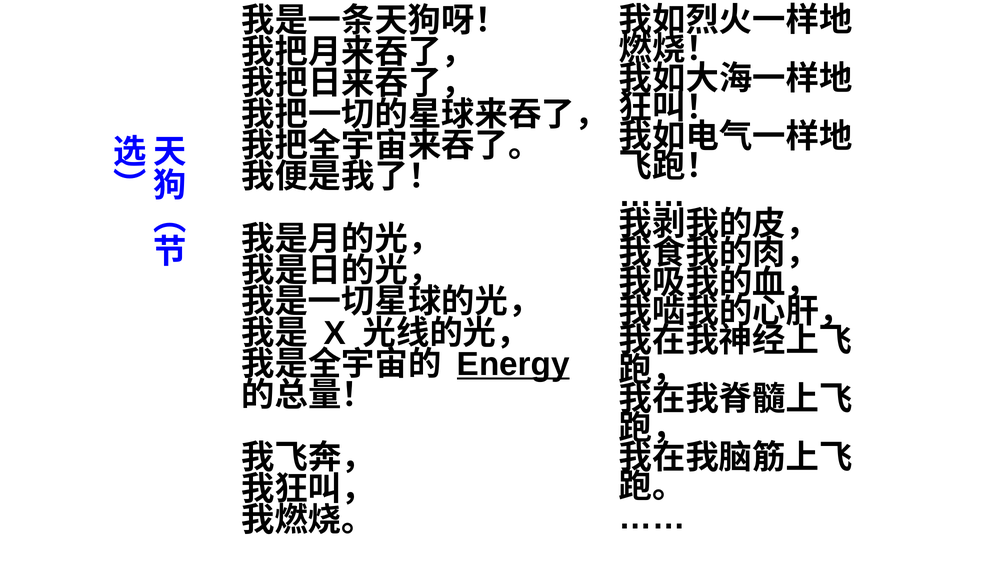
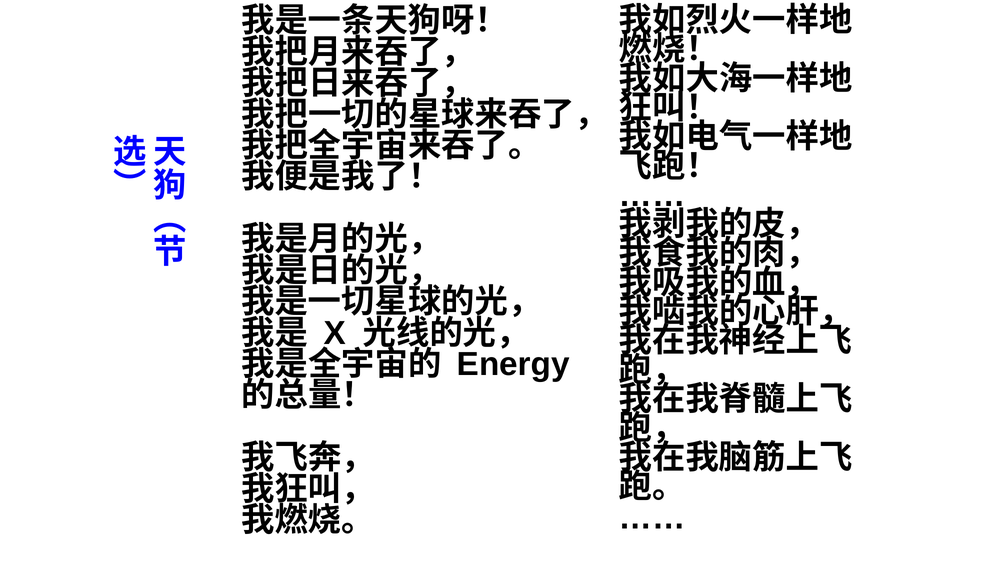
Energy underline: present -> none
